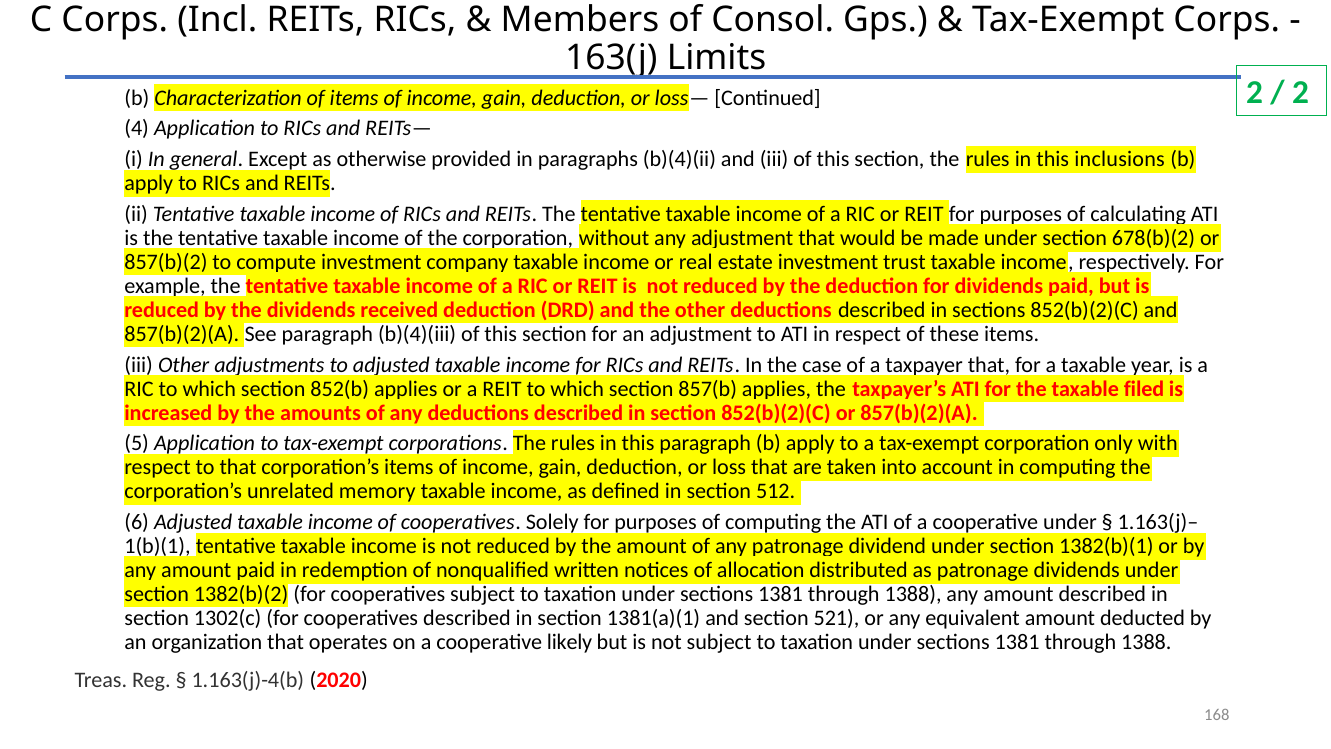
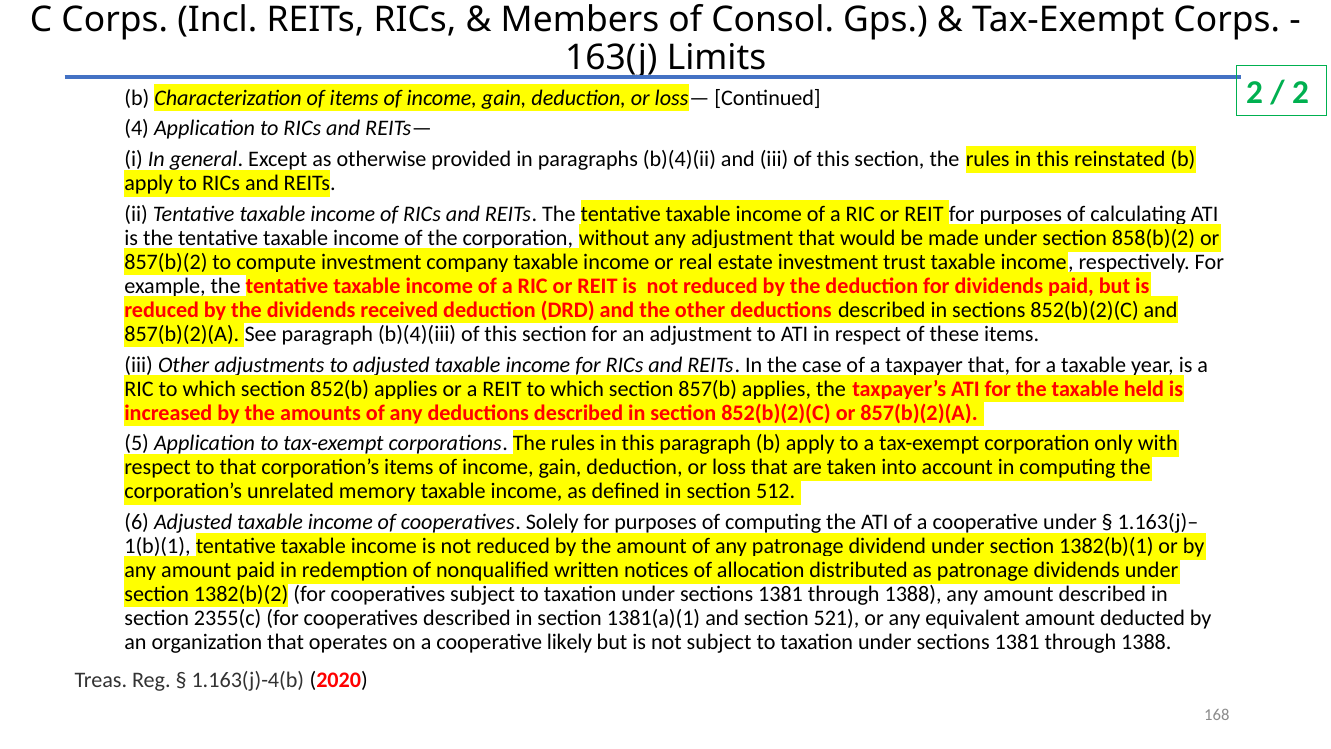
inclusions: inclusions -> reinstated
678(b)(2: 678(b)(2 -> 858(b)(2
filed: filed -> held
1302(c: 1302(c -> 2355(c
